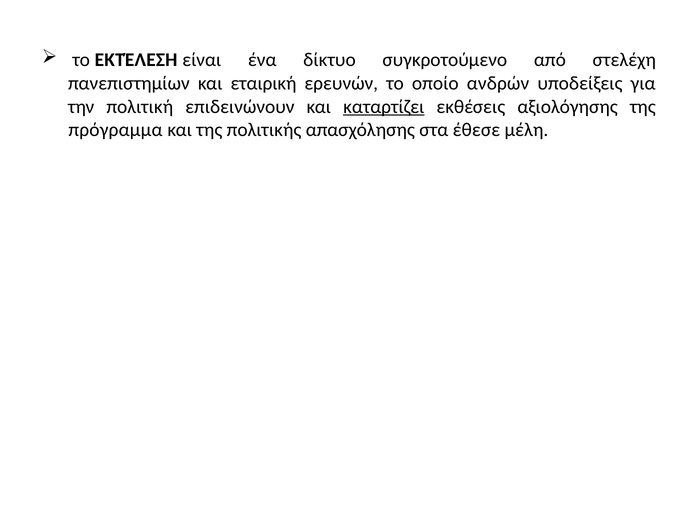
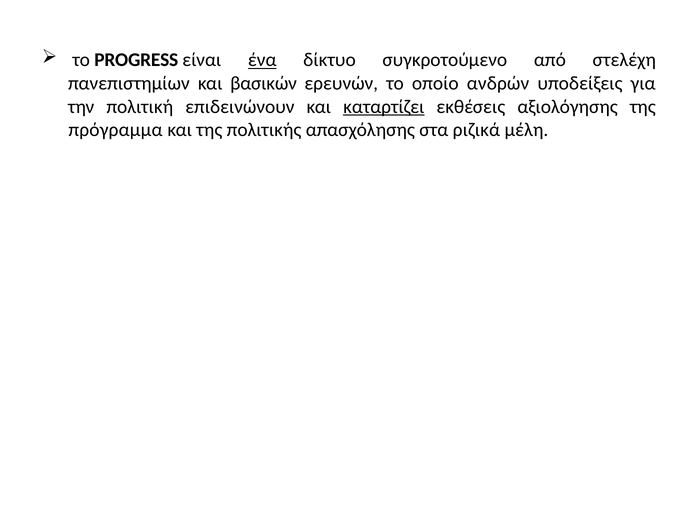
ΕΚΤΈΛΕΣΗ: ΕΚΤΈΛΕΣΗ -> PROGRESS
ένα underline: none -> present
εταιρική: εταιρική -> βασικών
έθεσε: έθεσε -> ριζικά
